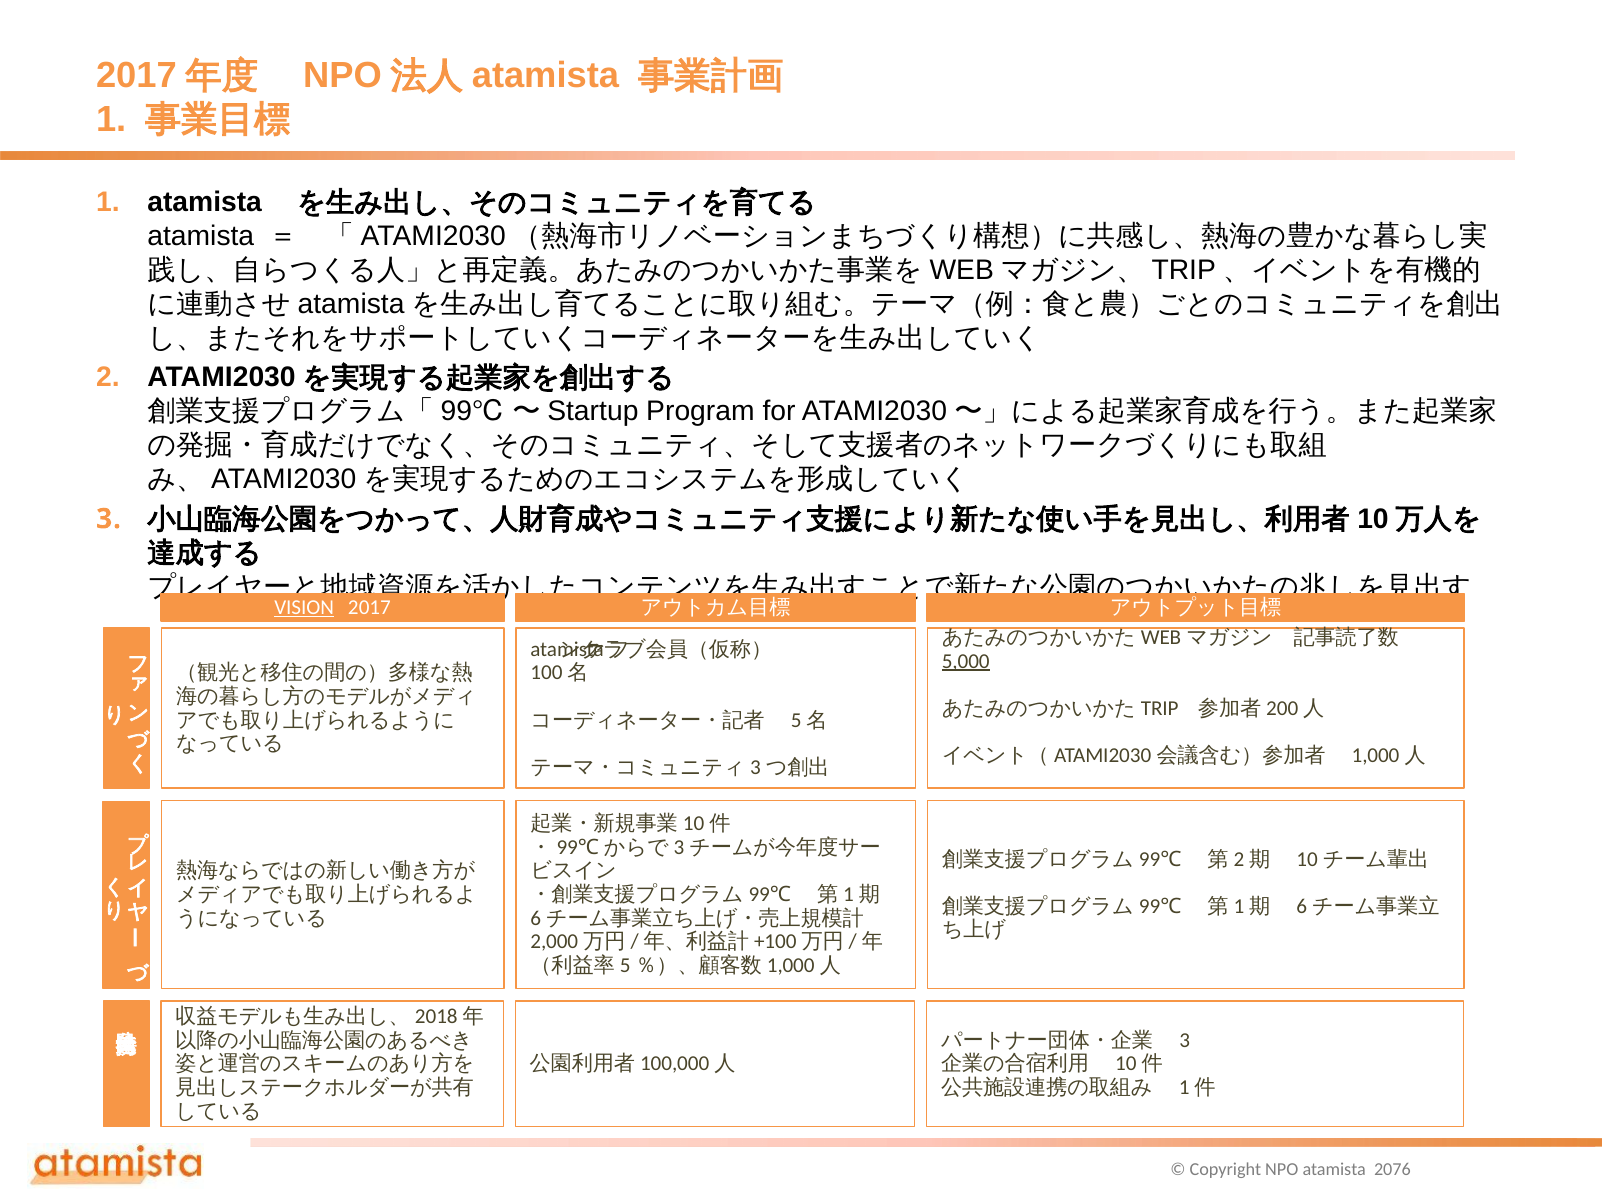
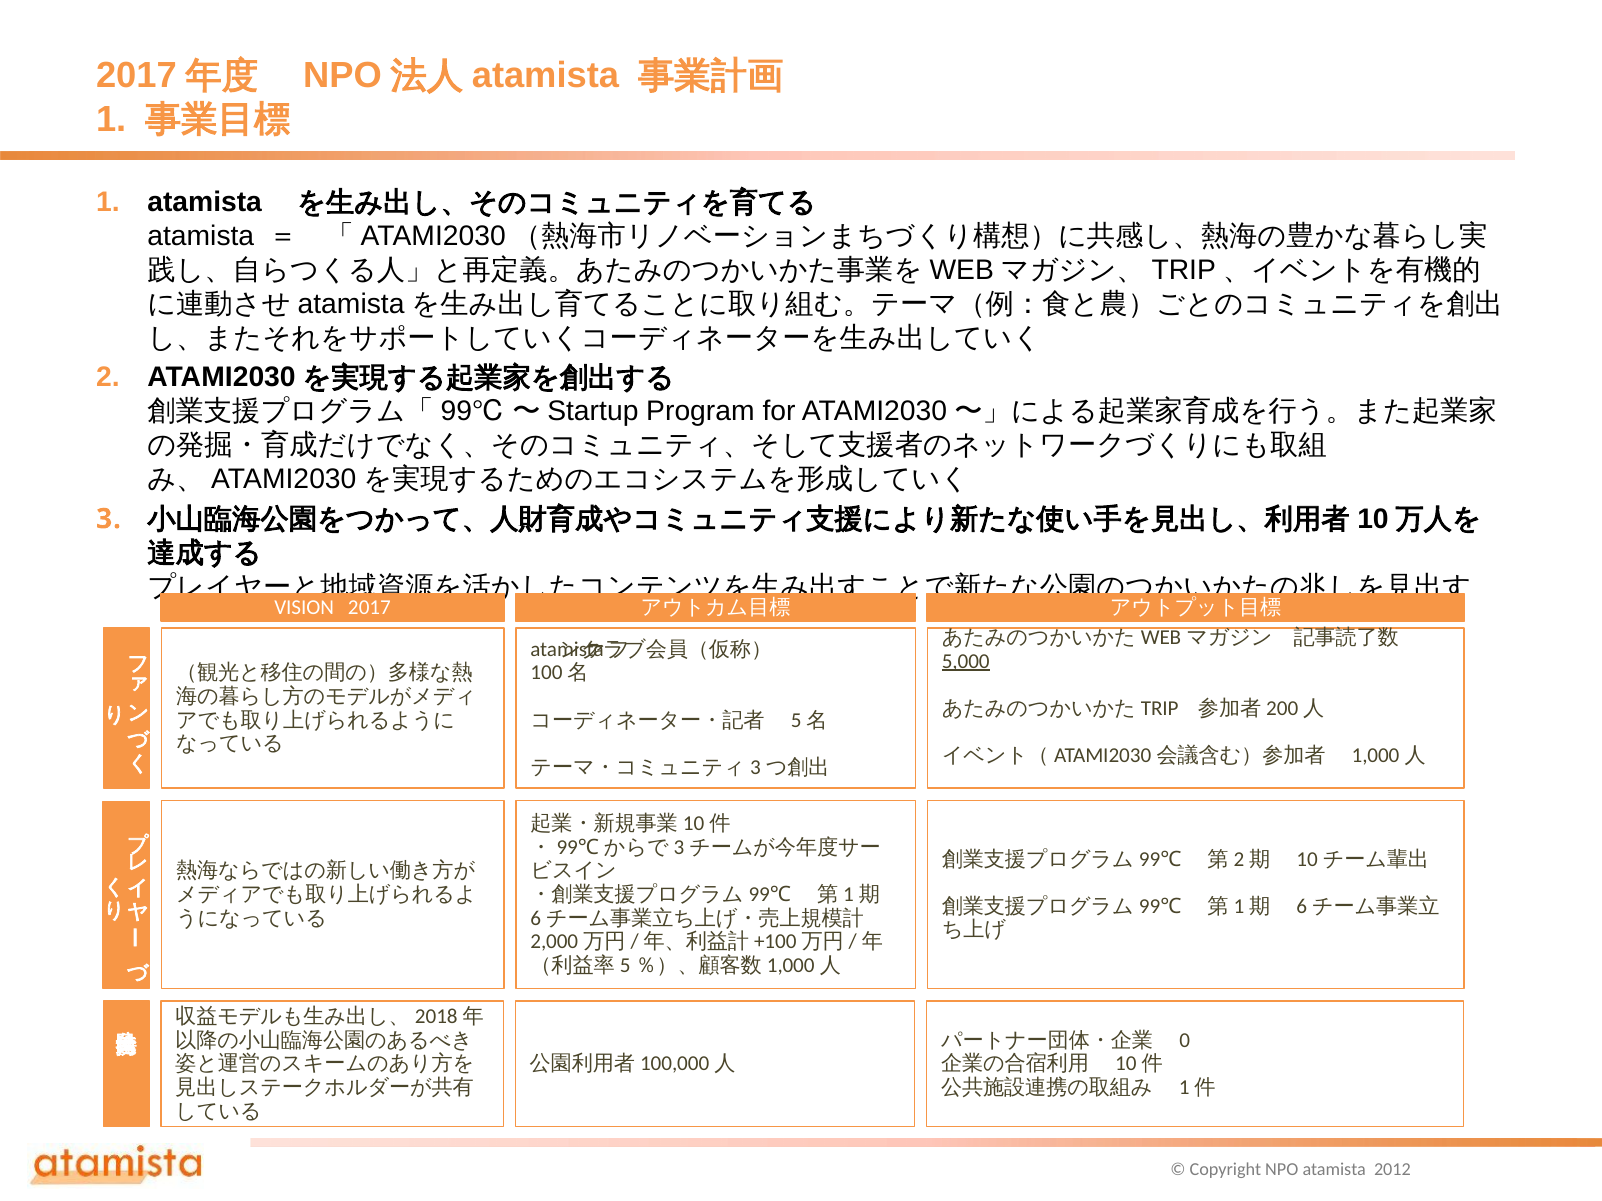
VISION underline: present -> none
3 at (1185, 1040): 3 -> 0
2076: 2076 -> 2012
